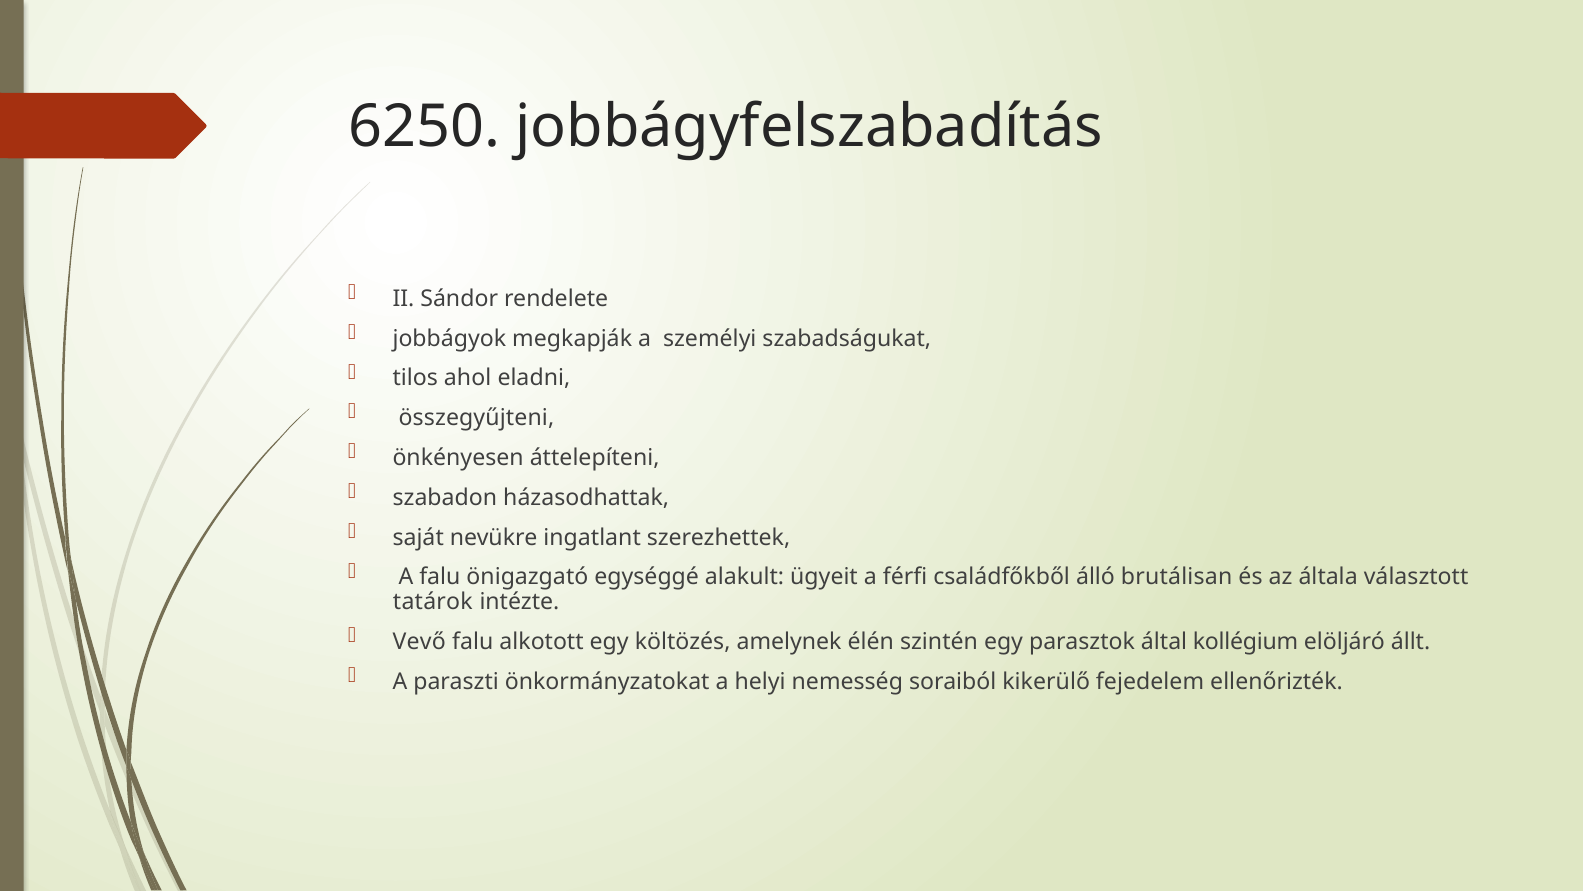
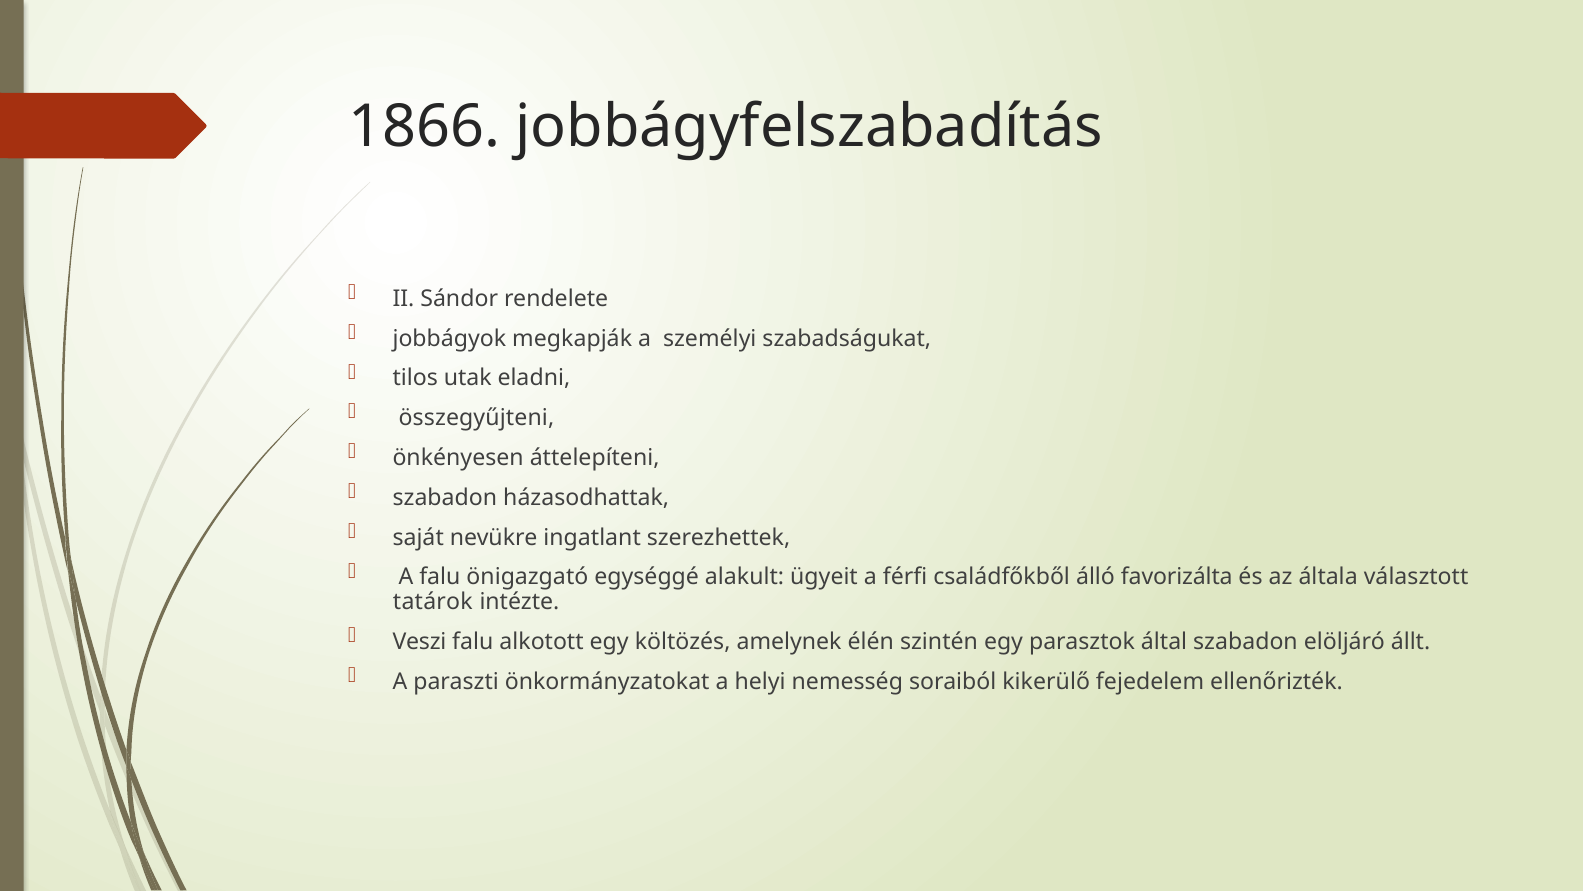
6250: 6250 -> 1866
ahol: ahol -> utak
brutálisan: brutálisan -> favorizálta
Vevő: Vevő -> Veszi
által kollégium: kollégium -> szabadon
